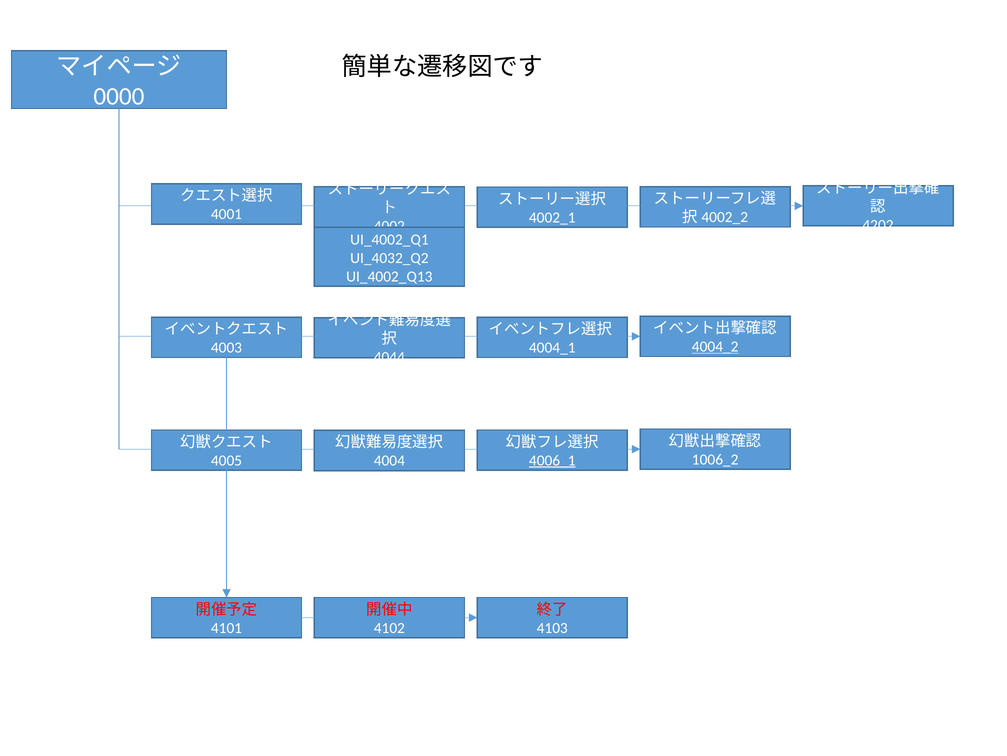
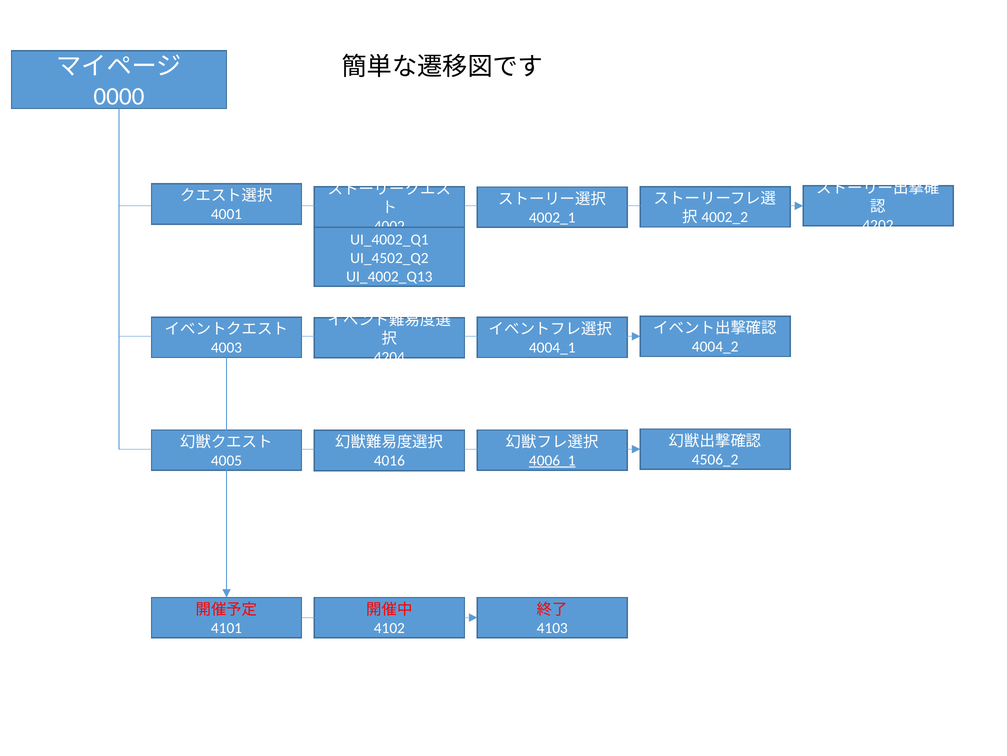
UI_4032_Q2: UI_4032_Q2 -> UI_4502_Q2
4004_2 underline: present -> none
4044: 4044 -> 4204
1006_2: 1006_2 -> 4506_2
4004: 4004 -> 4016
